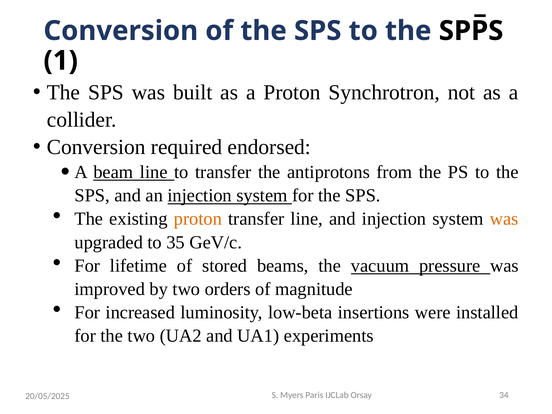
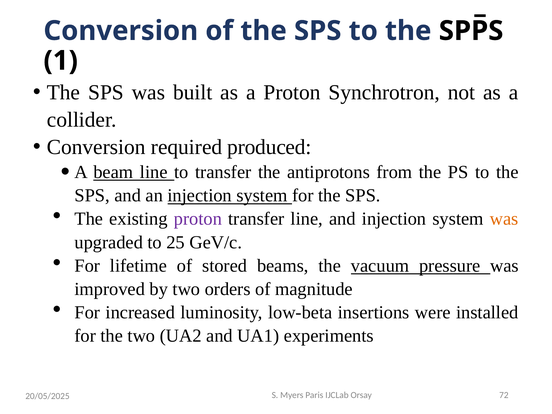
endorsed: endorsed -> produced
proton at (198, 219) colour: orange -> purple
35: 35 -> 25
34: 34 -> 72
